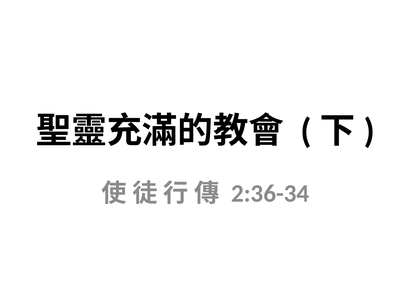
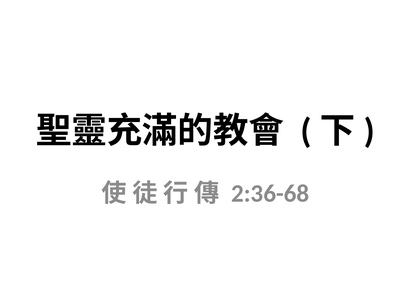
2:36-34: 2:36-34 -> 2:36-68
